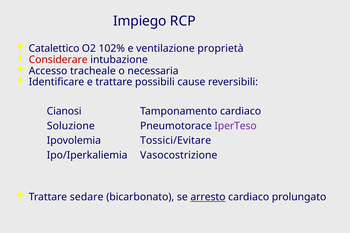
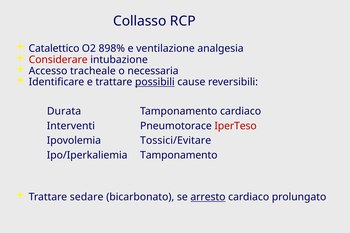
Impiego: Impiego -> Collasso
102%: 102% -> 898%
proprietà: proprietà -> analgesia
possibili underline: none -> present
Cianosi: Cianosi -> Durata
Soluzione: Soluzione -> Interventi
IperTeso colour: purple -> red
Ipo/Iperkaliemia Vasocostrizione: Vasocostrizione -> Tamponamento
